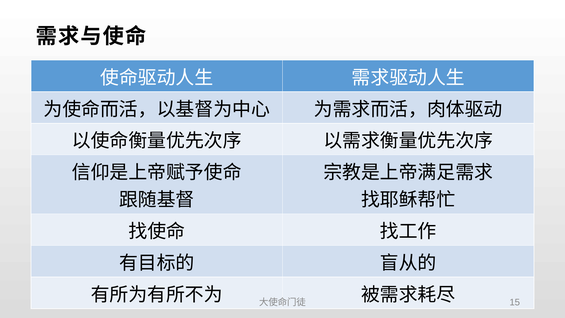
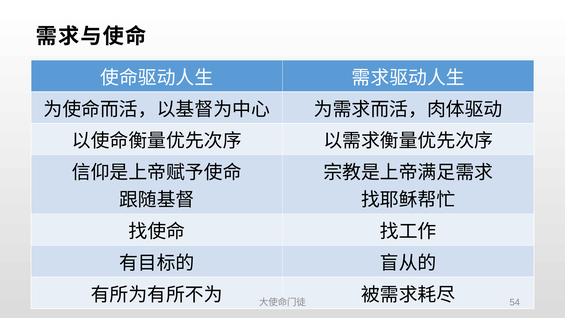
15: 15 -> 54
